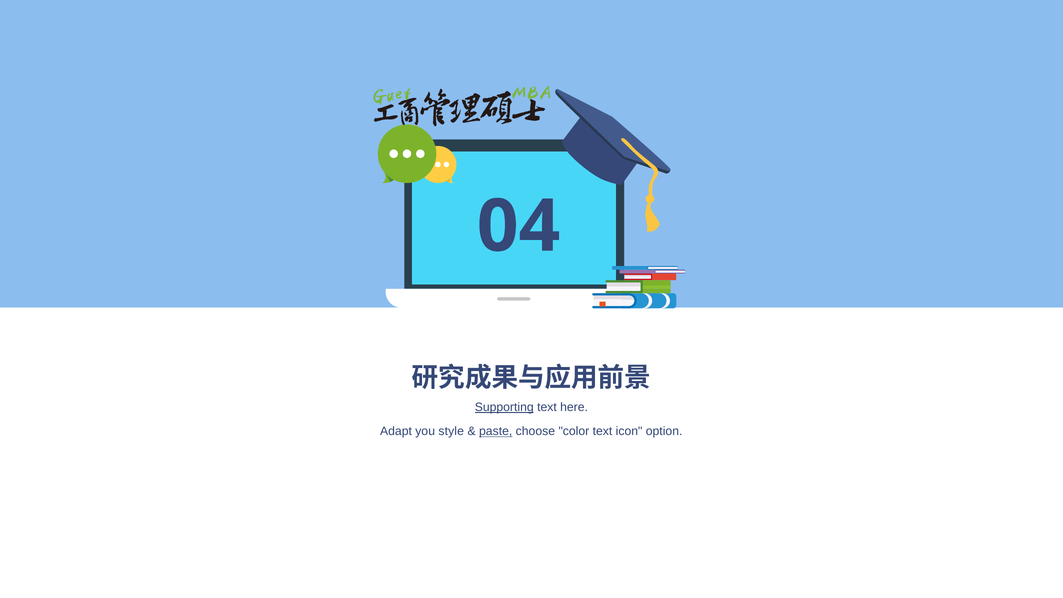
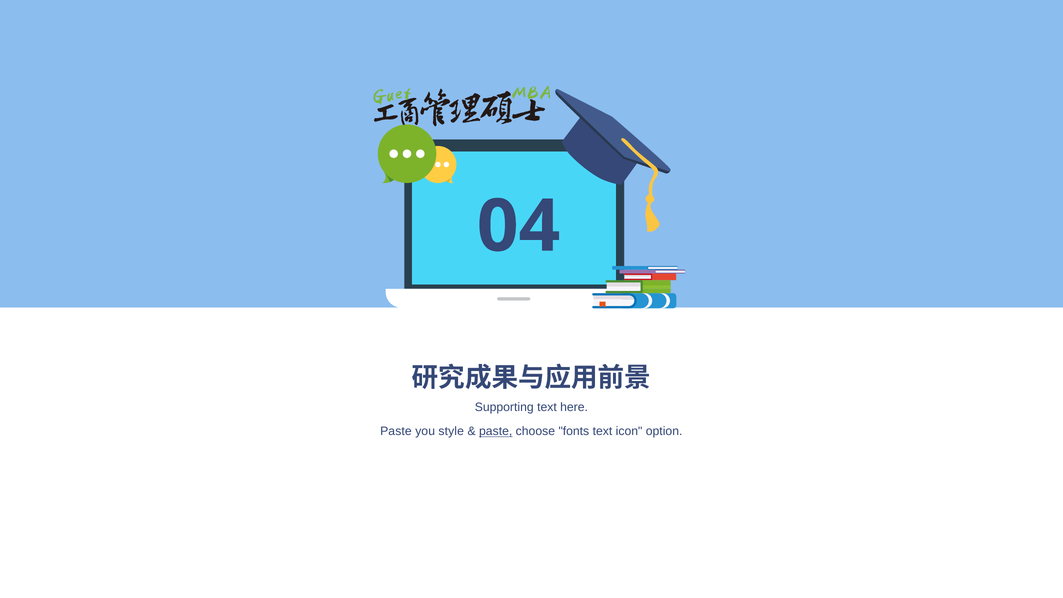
Supporting underline: present -> none
Adapt at (396, 431): Adapt -> Paste
color: color -> fonts
